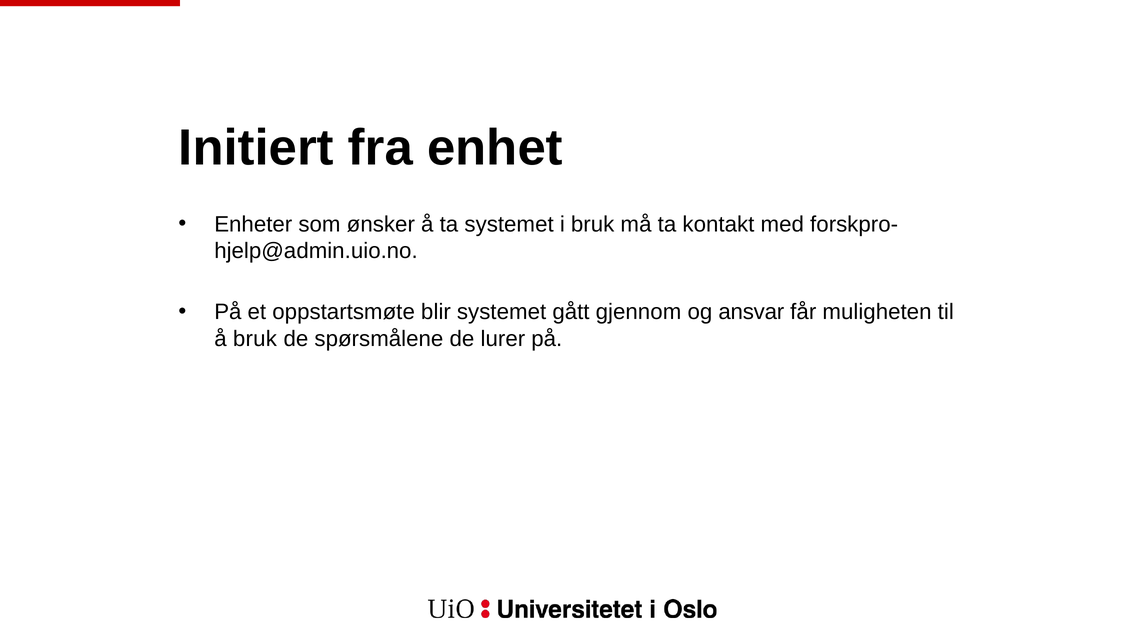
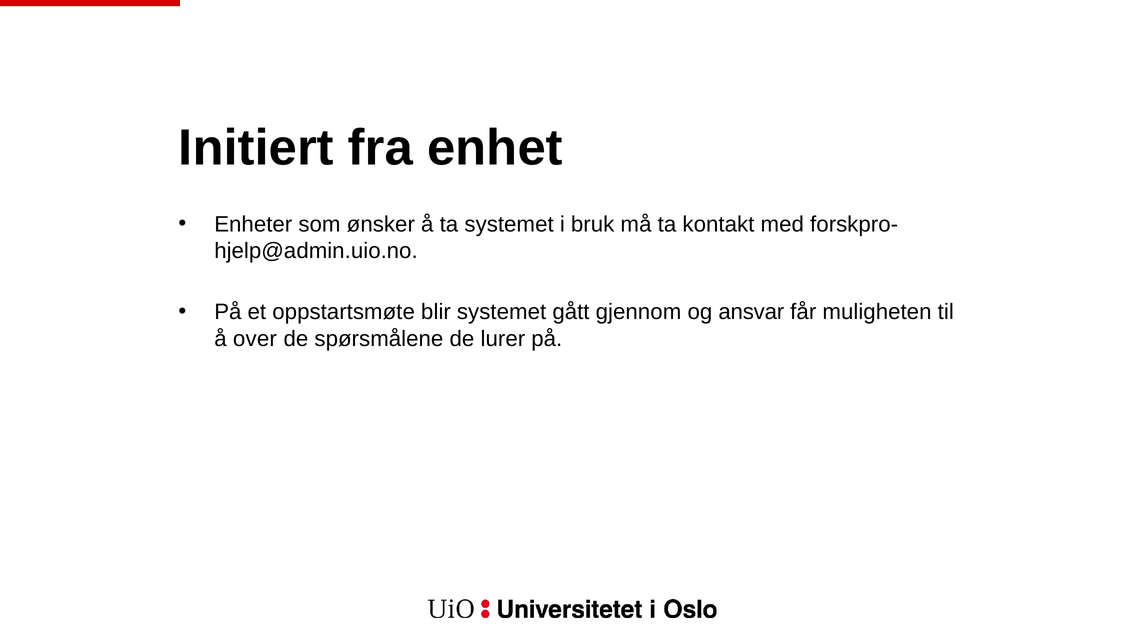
å bruk: bruk -> over
